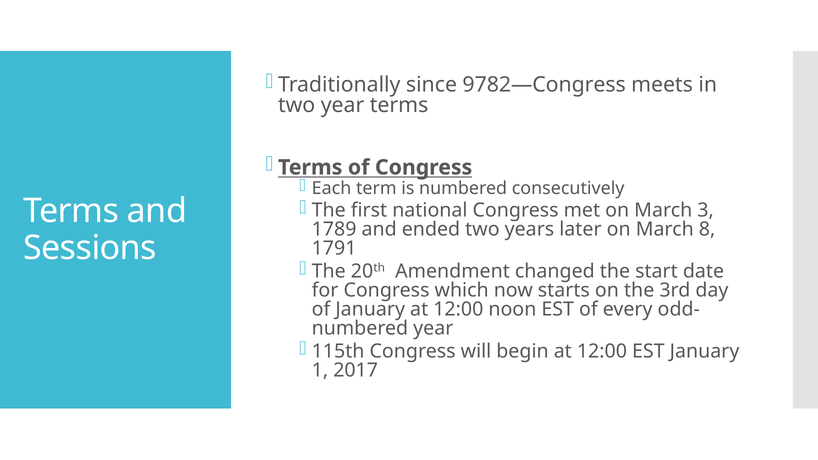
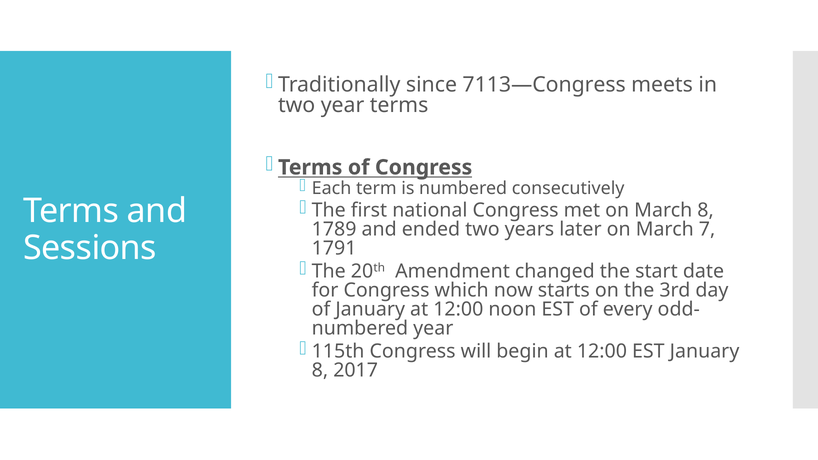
9782—Congress: 9782—Congress -> 7113—Congress
March 3: 3 -> 8
8: 8 -> 7
1 at (320, 370): 1 -> 8
